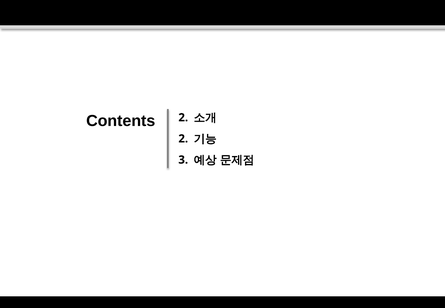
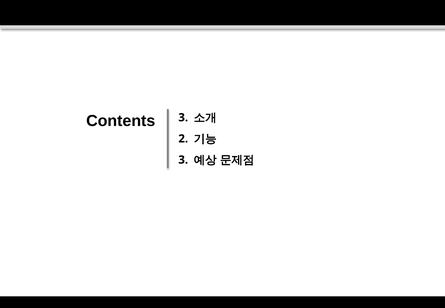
Contents 2: 2 -> 3
